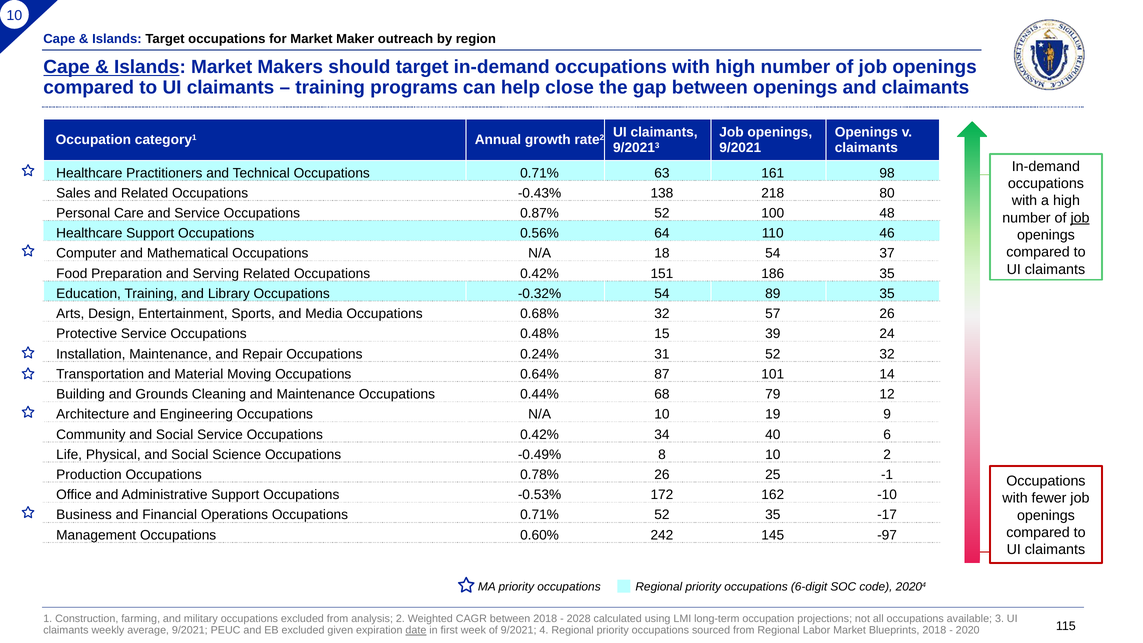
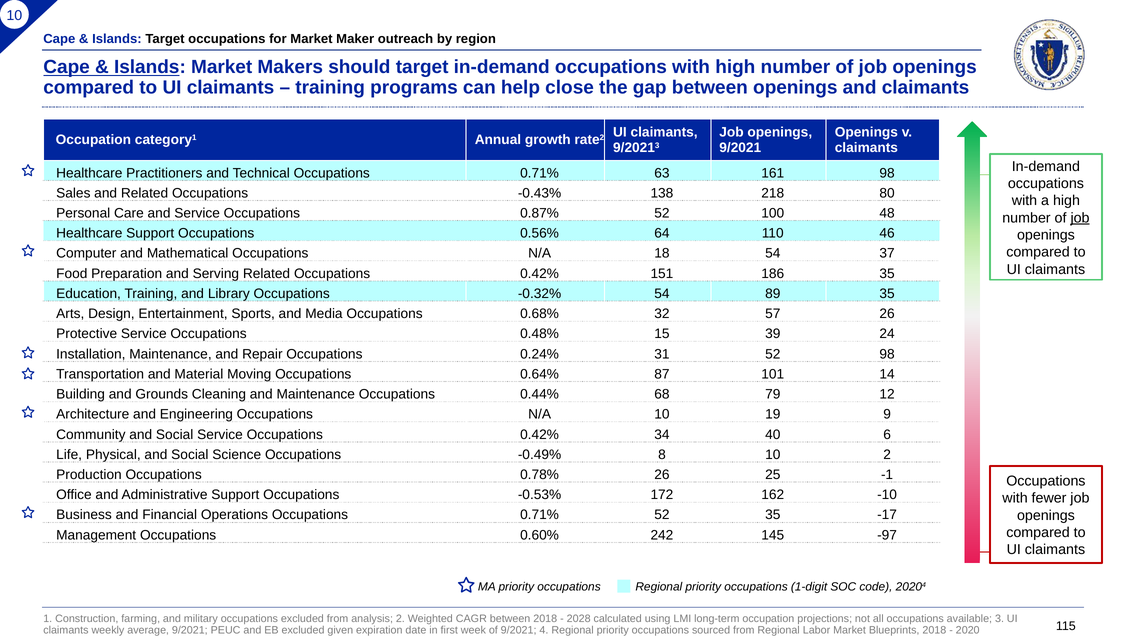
52 32: 32 -> 98
6-digit: 6-digit -> 1-digit
date underline: present -> none
